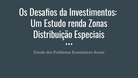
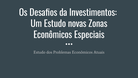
renda: renda -> novas
Distribuição at (53, 35): Distribuição -> Econômicos
